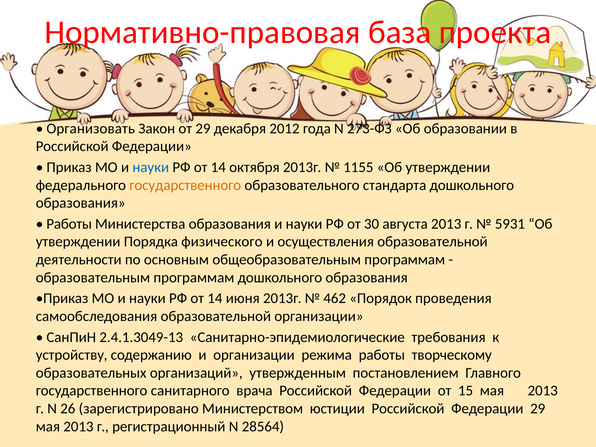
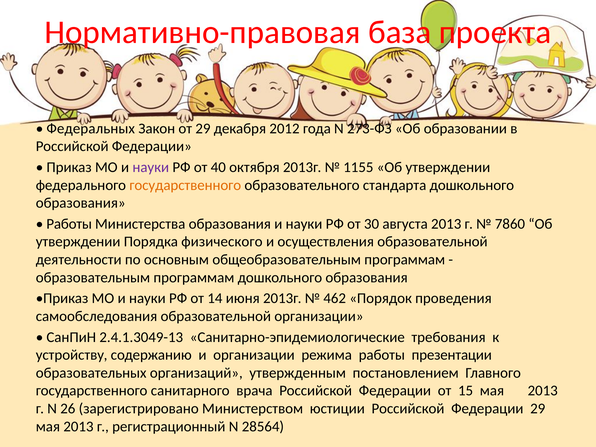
Организовать: Организовать -> Федеральных
науки at (151, 167) colour: blue -> purple
14 at (218, 167): 14 -> 40
5931: 5931 -> 7860
творческому: творческому -> презентации
